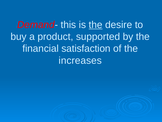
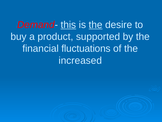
this underline: none -> present
satisfaction: satisfaction -> fluctuations
increases: increases -> increased
